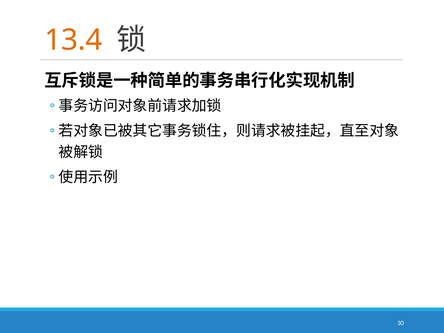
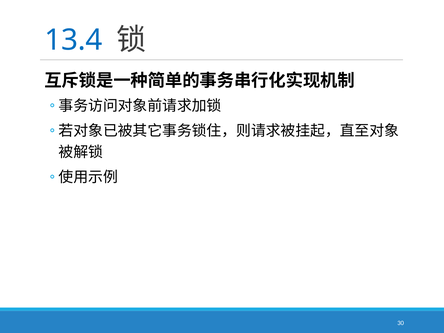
13.4 colour: orange -> blue
